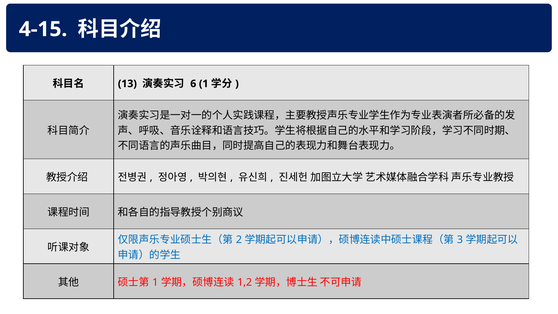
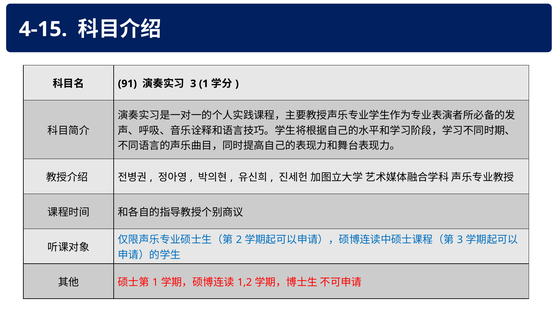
13: 13 -> 91
6 at (193, 84): 6 -> 3
